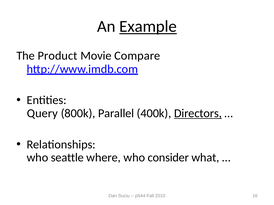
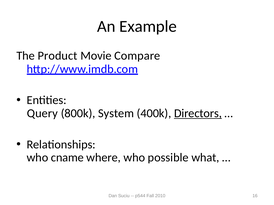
Example underline: present -> none
Parallel: Parallel -> System
seattle: seattle -> cname
consider: consider -> possible
